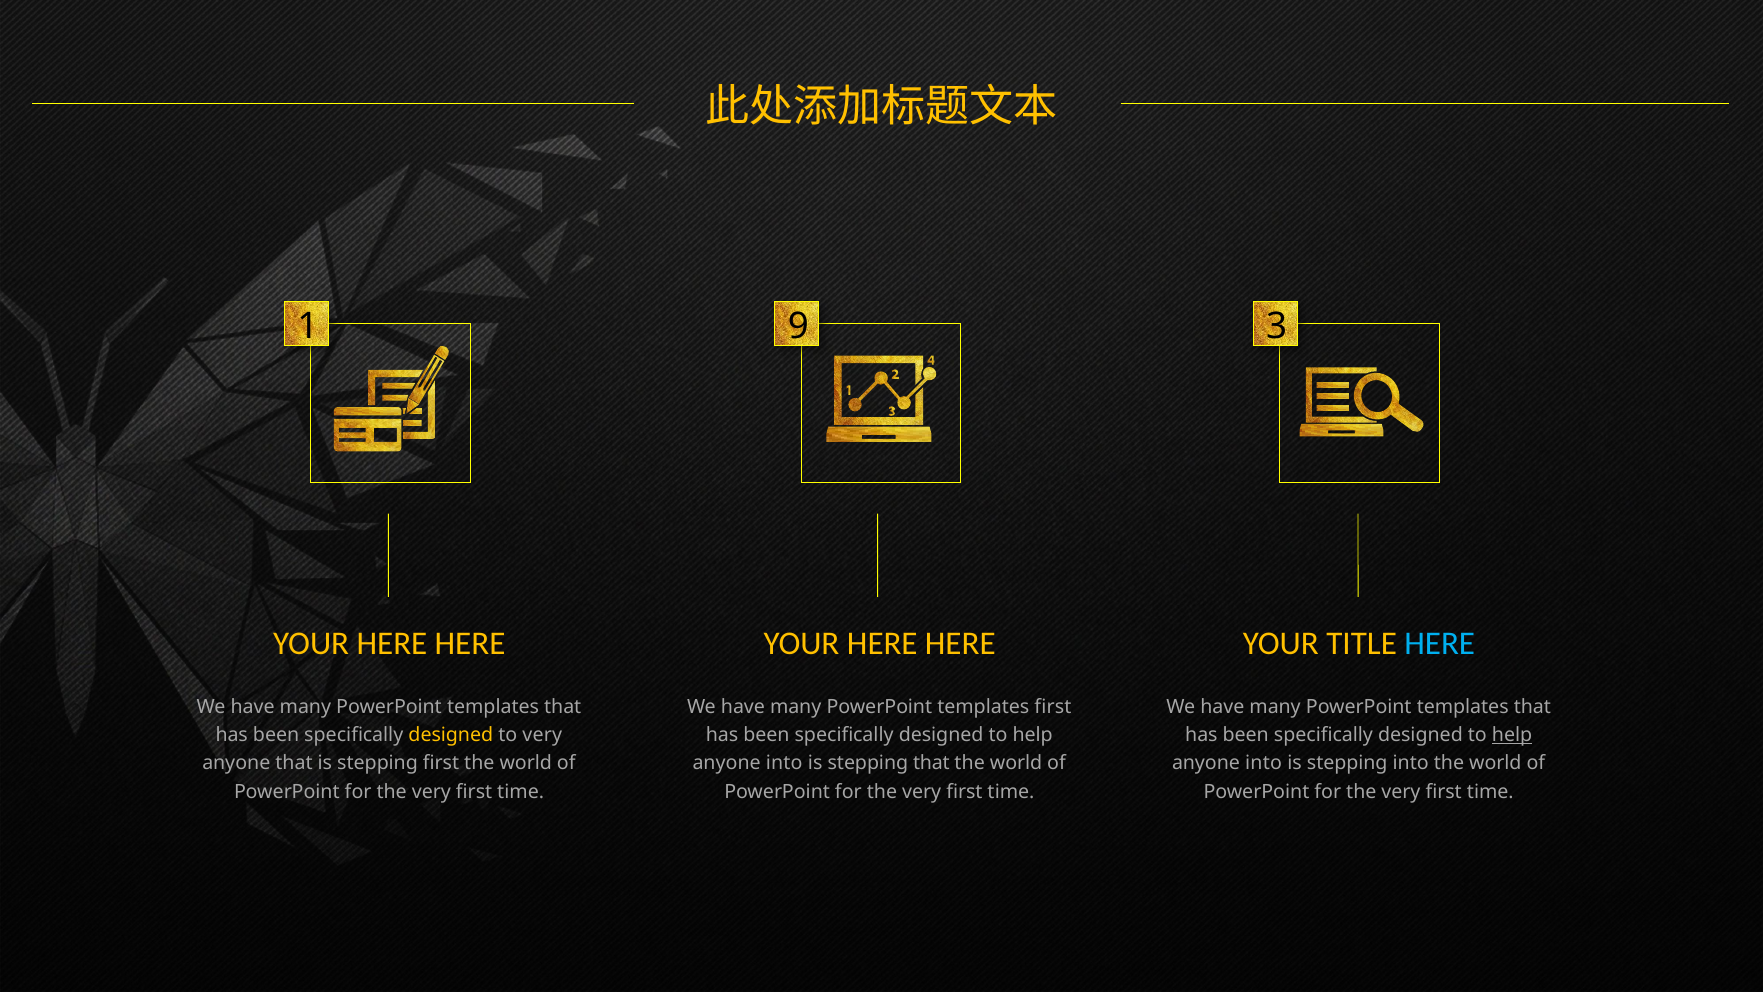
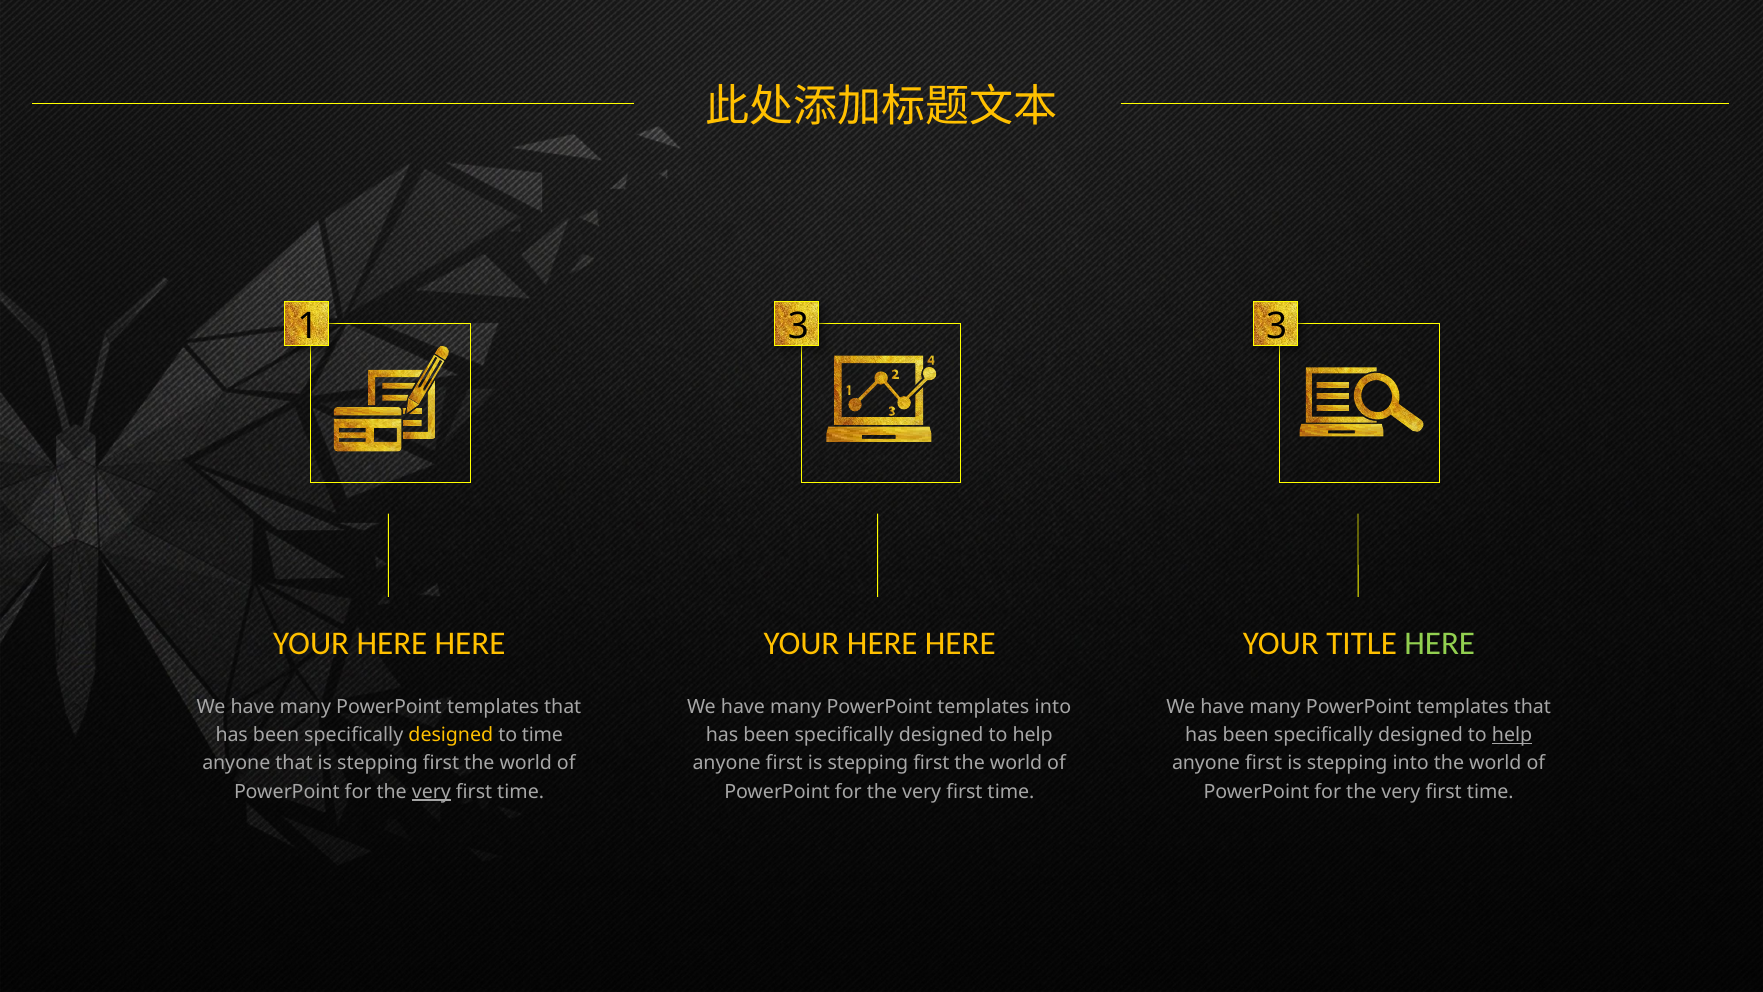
1 9: 9 -> 3
HERE at (1440, 643) colour: light blue -> light green
templates first: first -> into
to very: very -> time
into at (784, 763): into -> first
that at (931, 763): that -> first
into at (1264, 763): into -> first
very at (431, 791) underline: none -> present
